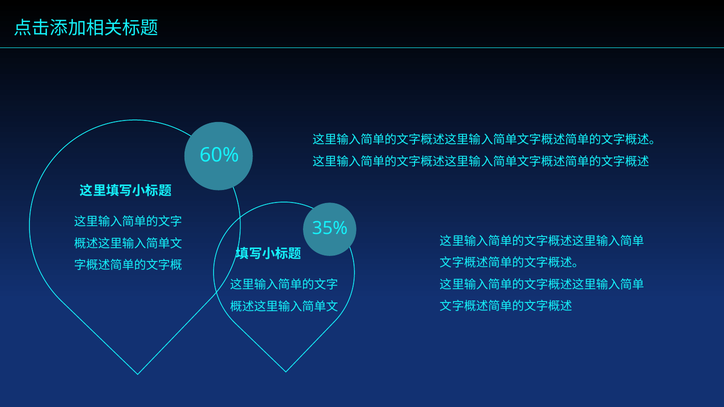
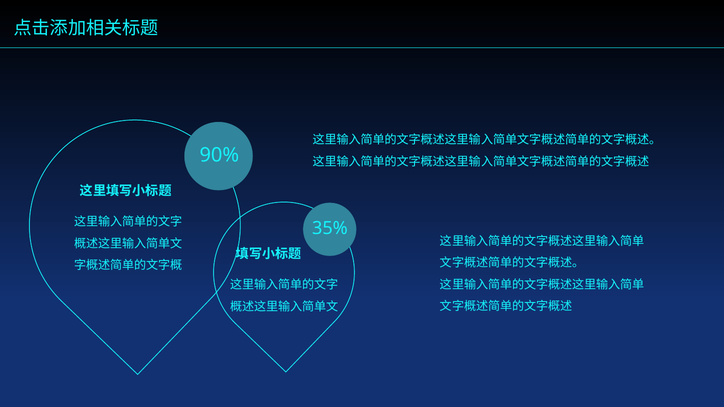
60%: 60% -> 90%
